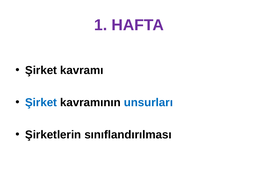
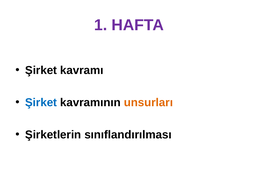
unsurları colour: blue -> orange
